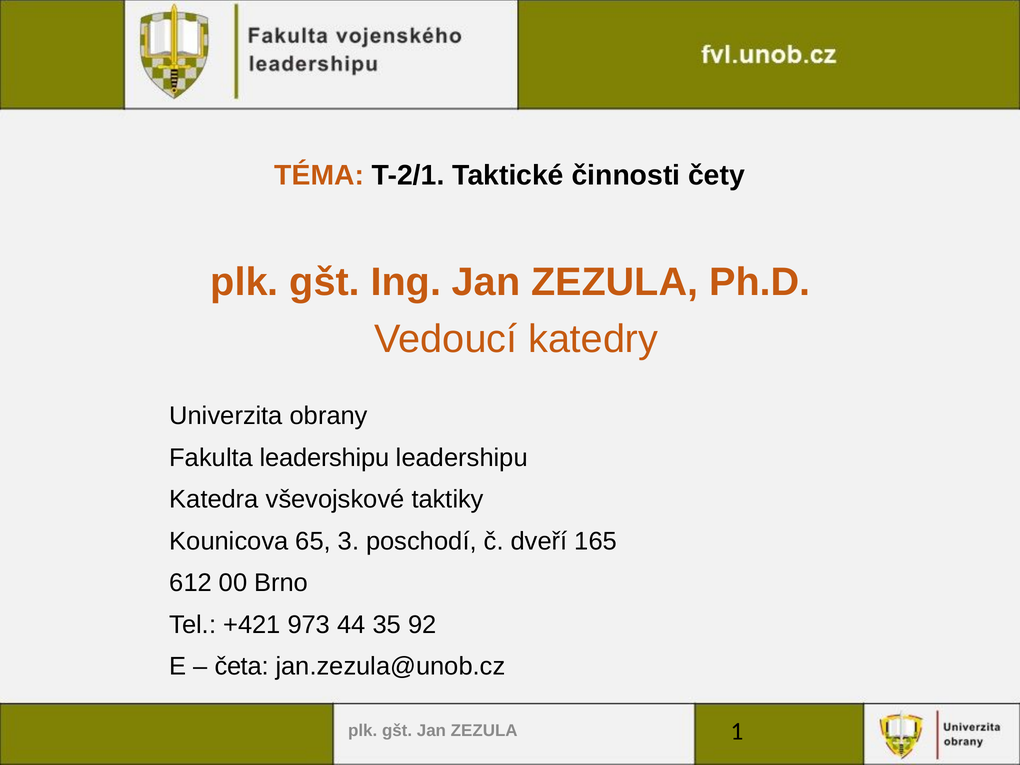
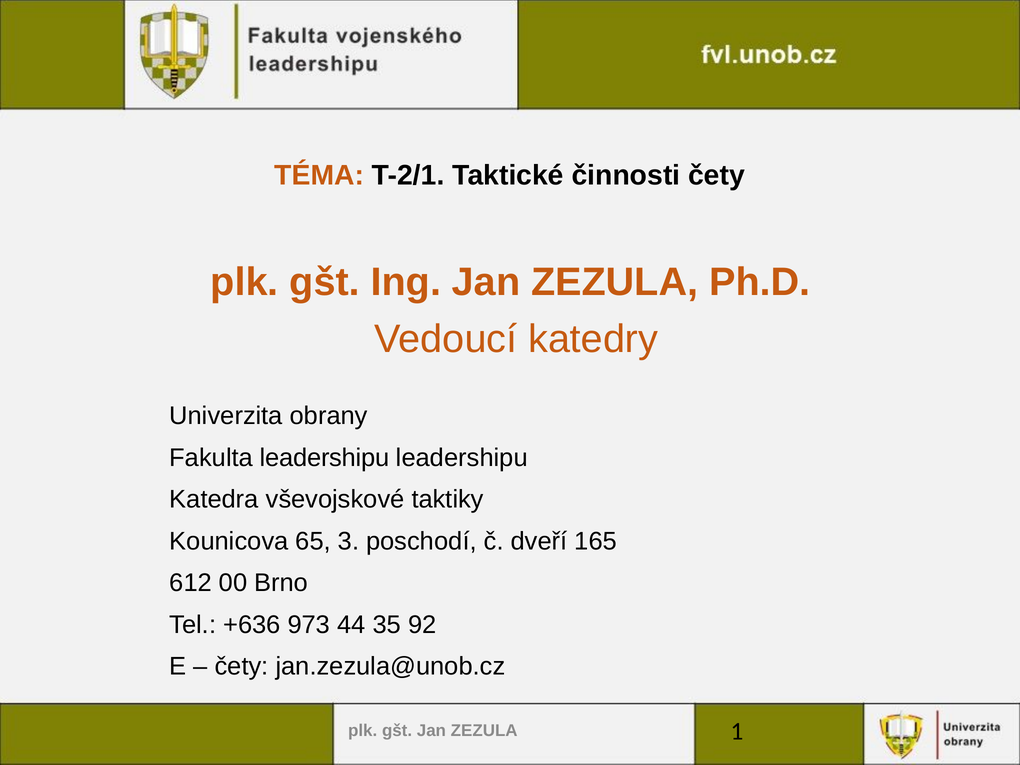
+421: +421 -> +636
četa at (242, 666): četa -> čety
